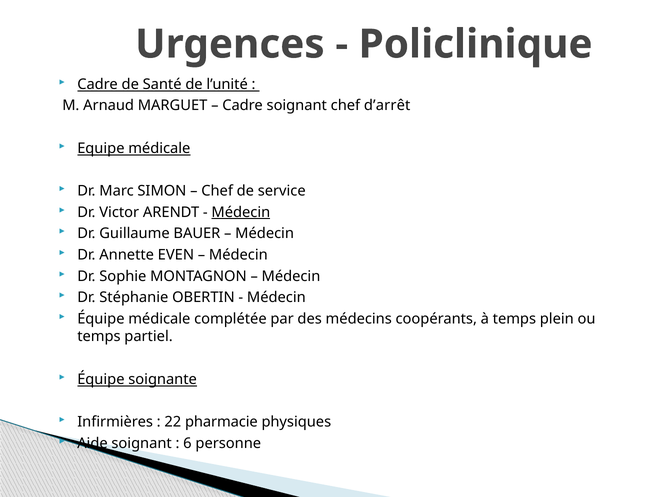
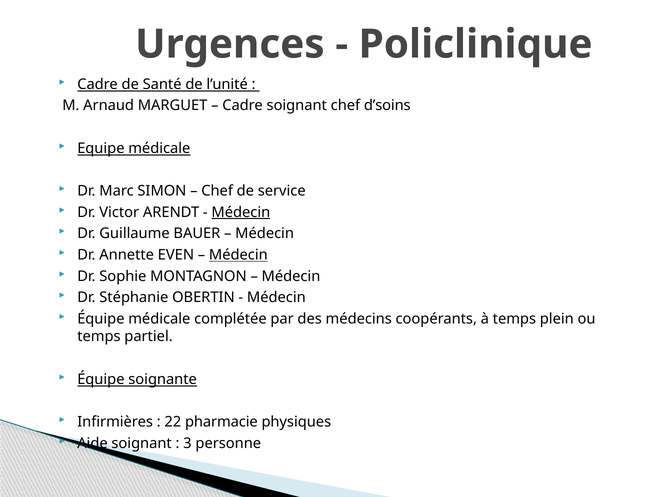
d’arrêt: d’arrêt -> d’soins
Médecin at (238, 255) underline: none -> present
6: 6 -> 3
